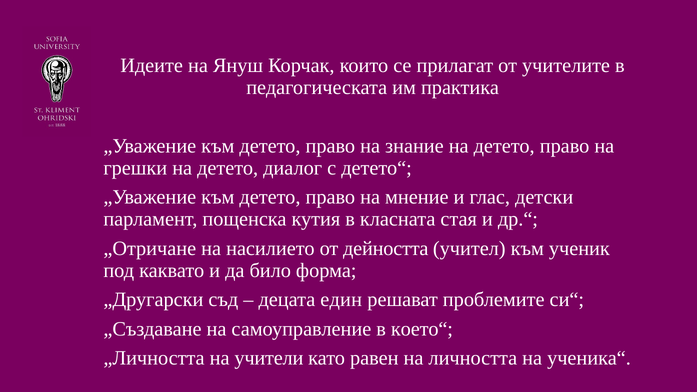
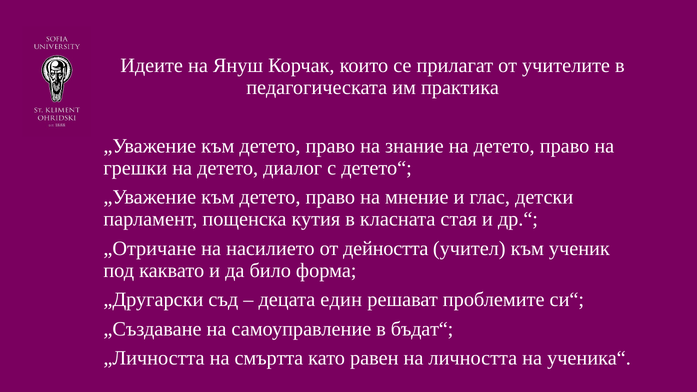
което“: което“ -> бъдат“
учители: учители -> смъртта
